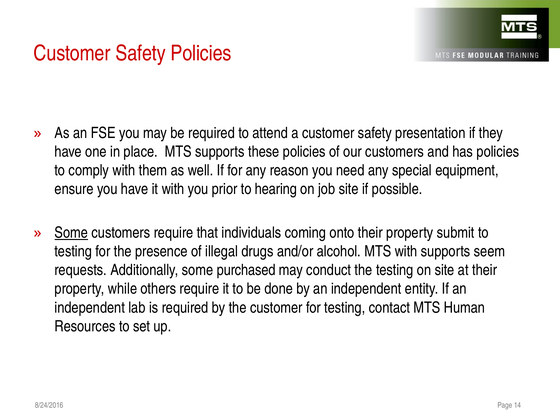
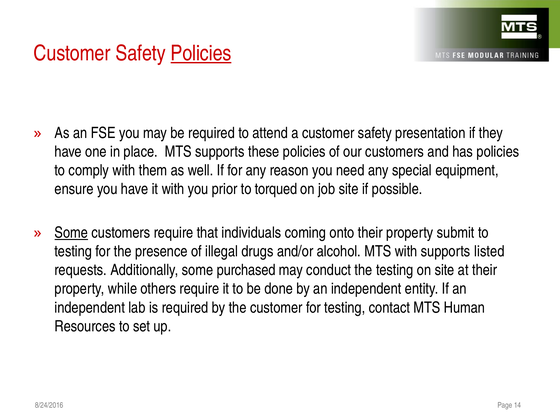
Policies at (201, 53) underline: none -> present
hearing: hearing -> torqued
seem: seem -> listed
